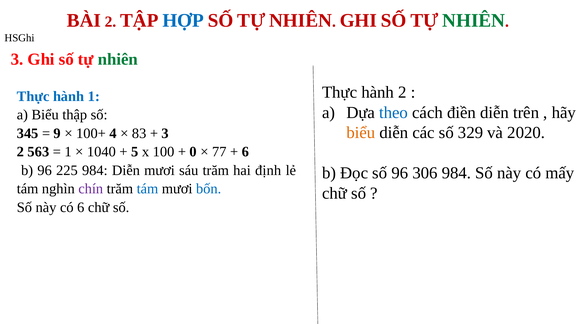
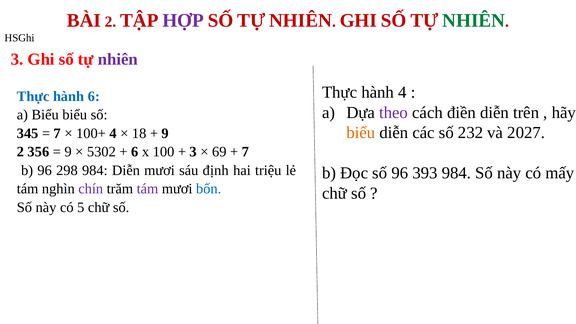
HỢP colour: blue -> purple
nhiên at (118, 59) colour: green -> purple
hành 2: 2 -> 4
hành 1: 1 -> 6
theo colour: blue -> purple
Biểu thập: thập -> biểu
329: 329 -> 232
2020: 2020 -> 2027
9 at (57, 133): 9 -> 7
83: 83 -> 18
3 at (165, 133): 3 -> 9
563: 563 -> 356
1 at (68, 152): 1 -> 9
1040: 1040 -> 5302
5 at (135, 152): 5 -> 6
0 at (193, 152): 0 -> 3
77: 77 -> 69
6 at (245, 152): 6 -> 7
225: 225 -> 298
sáu trăm: trăm -> định
định: định -> triệu
306: 306 -> 393
tám at (147, 189) colour: blue -> purple
có 6: 6 -> 5
